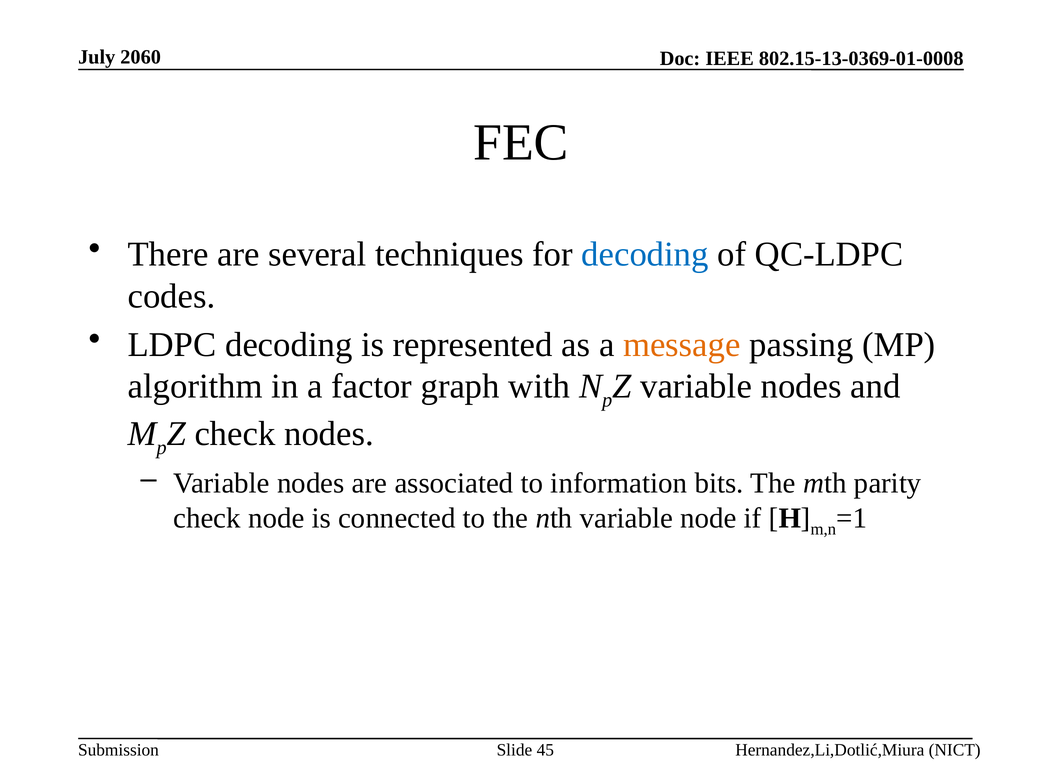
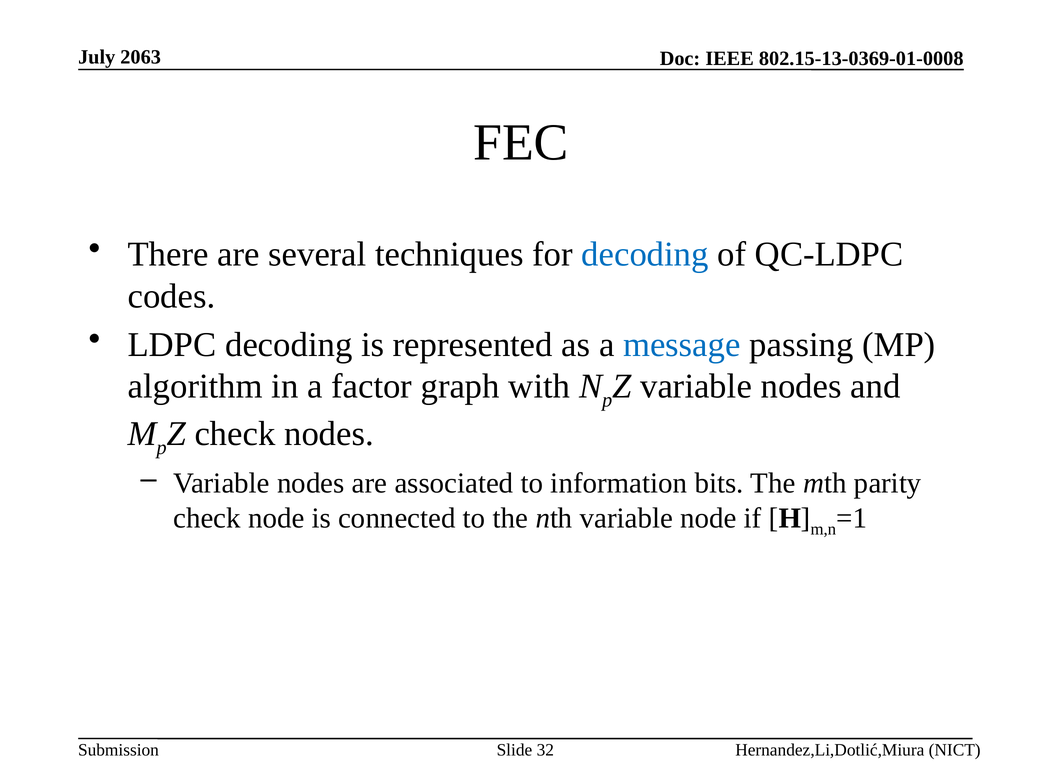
2060: 2060 -> 2063
message colour: orange -> blue
45: 45 -> 32
